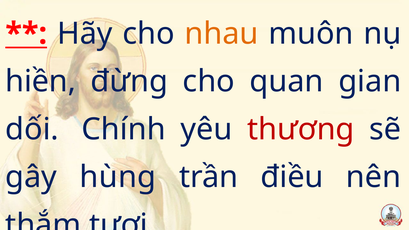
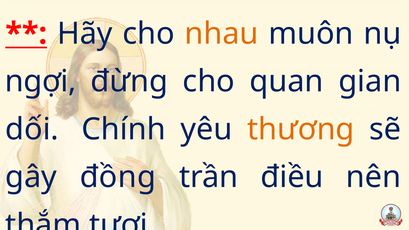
hiền: hiền -> ngợi
thương colour: red -> orange
hùng: hùng -> đồng
